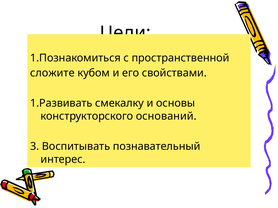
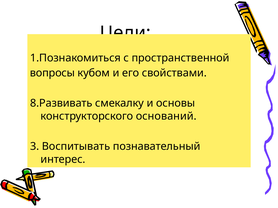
сложите: сложите -> вопросы
1.Развивать: 1.Развивать -> 8.Развивать
